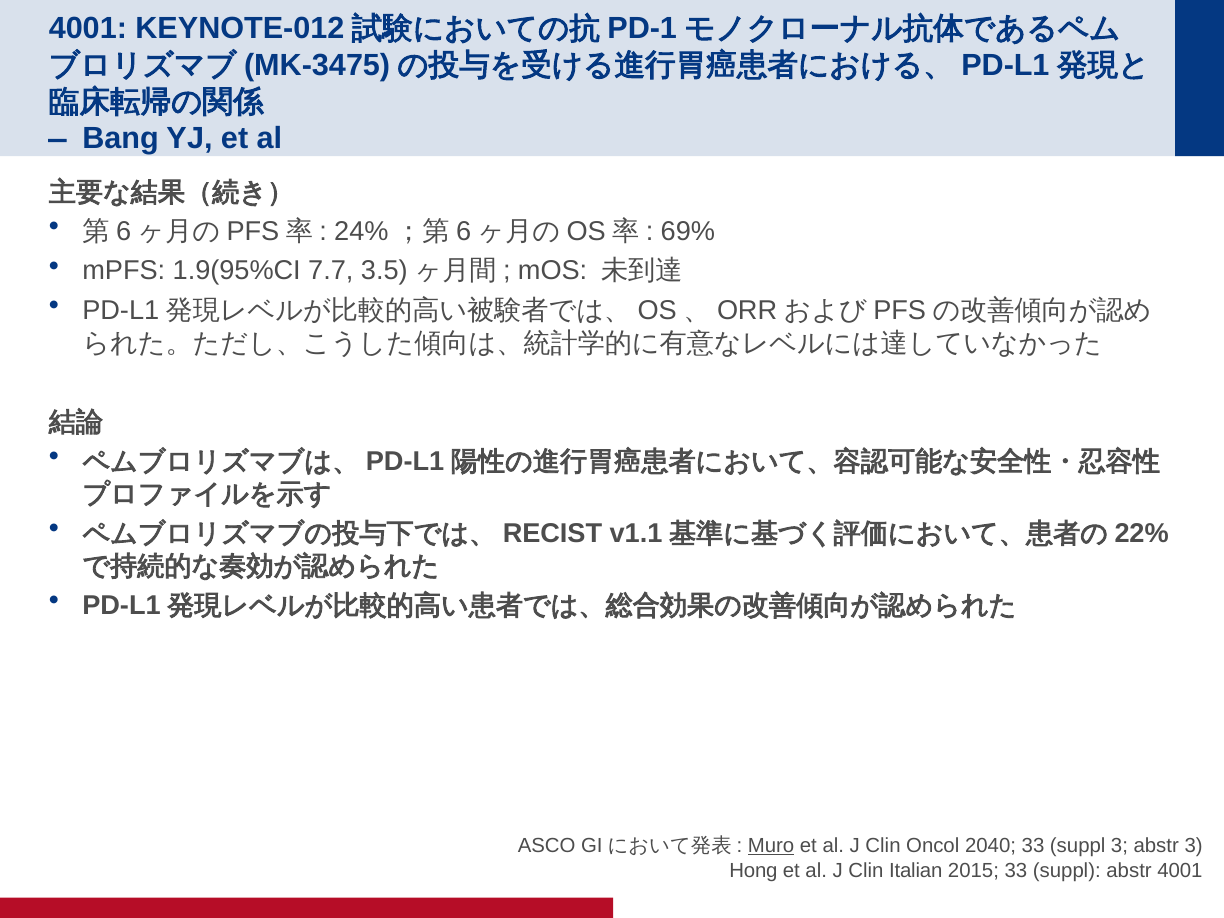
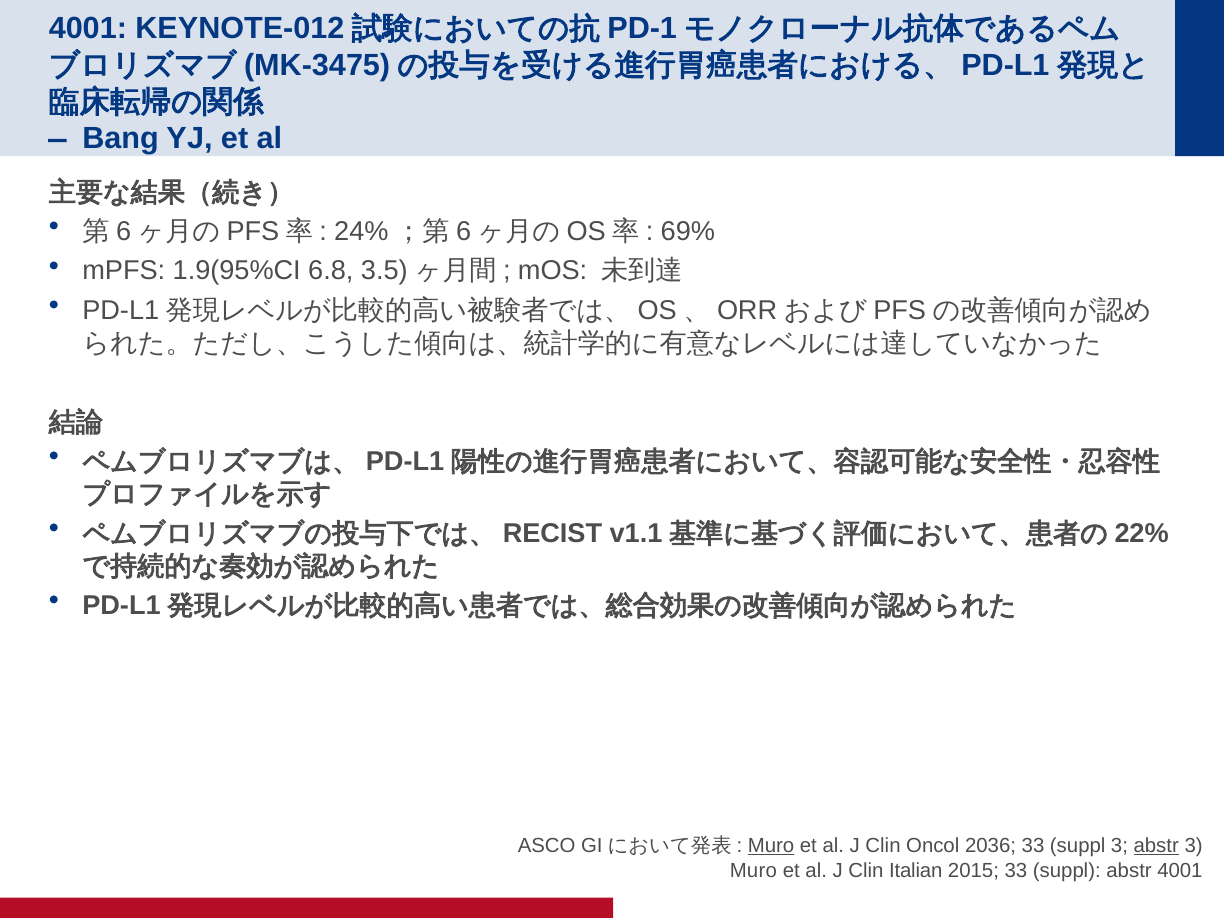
7.7: 7.7 -> 6.8
2040: 2040 -> 2036
abstr at (1156, 846) underline: none -> present
Hong at (754, 870): Hong -> Muro
